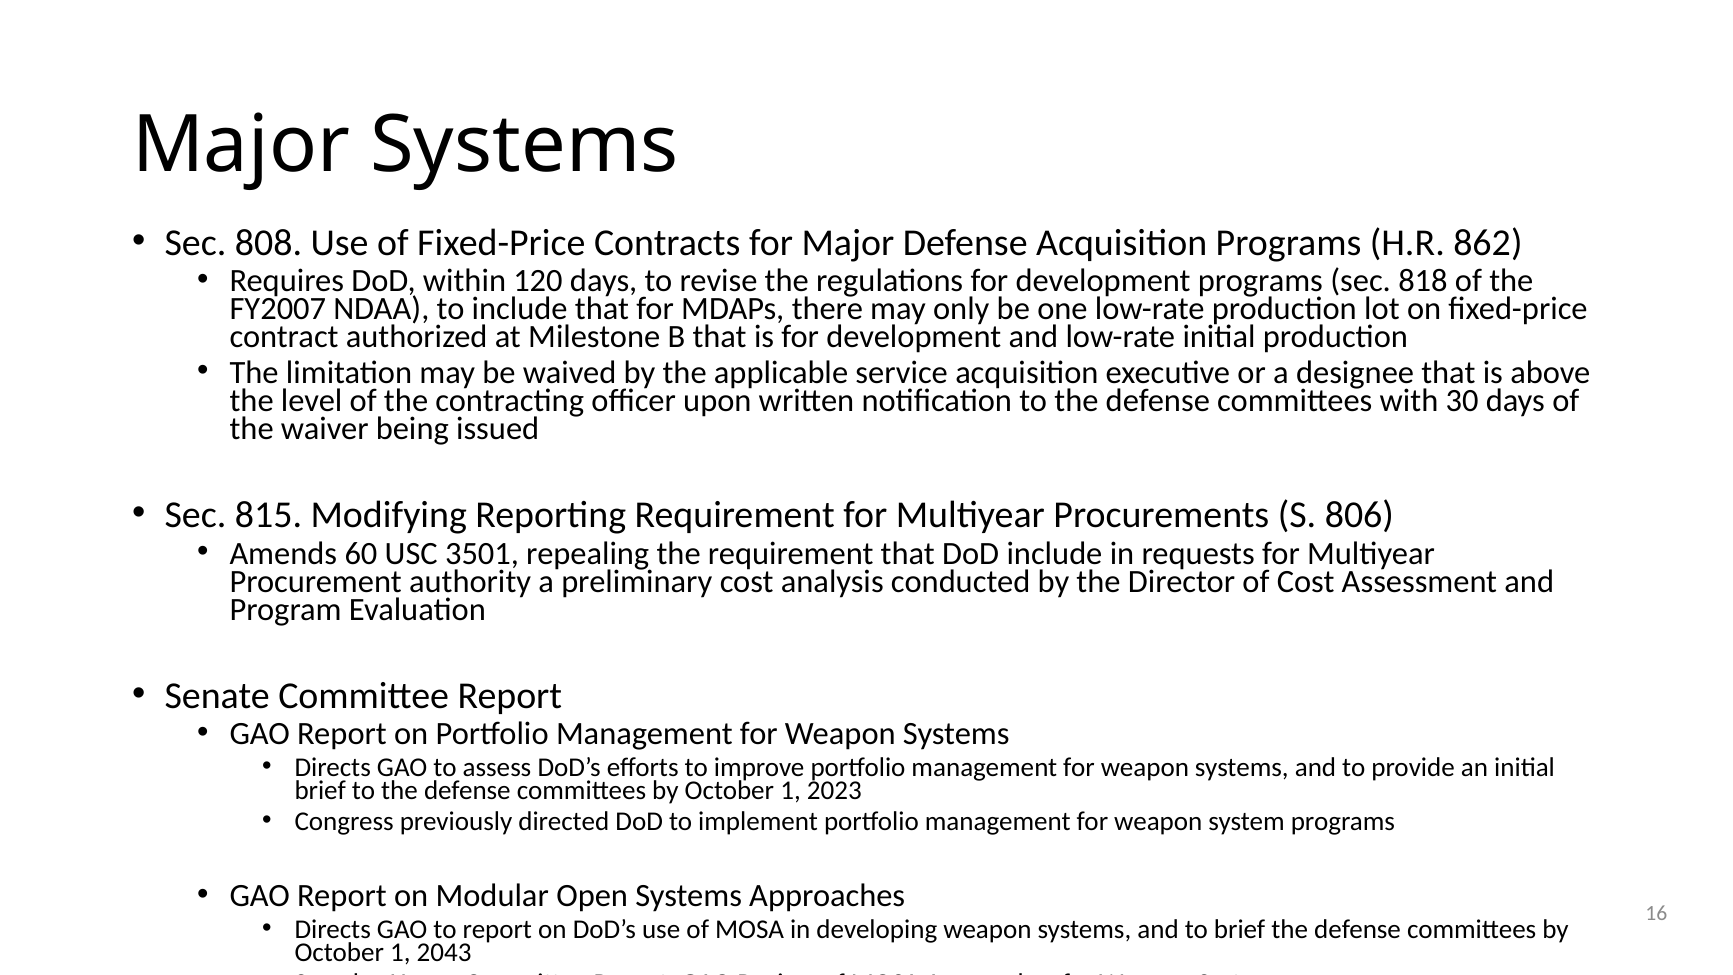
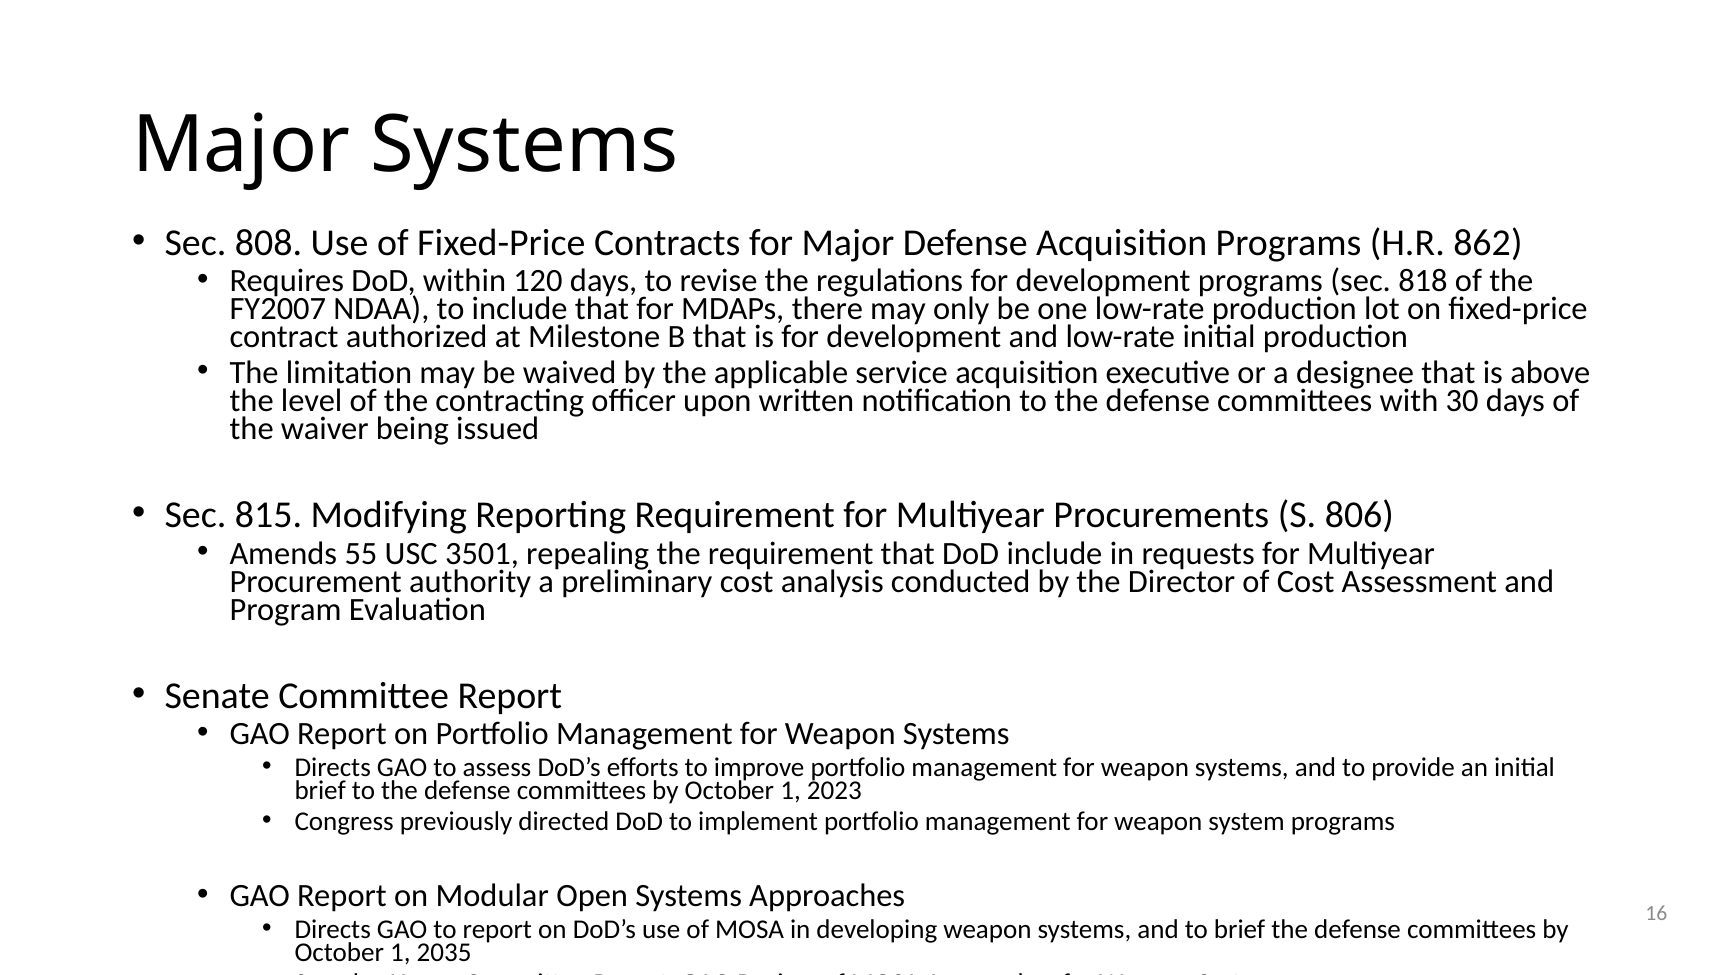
60: 60 -> 55
2043: 2043 -> 2035
